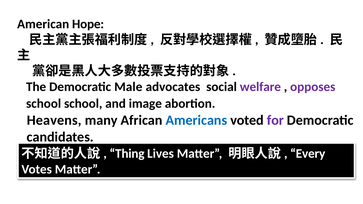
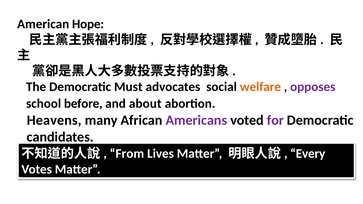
Male: Male -> Must
welfare colour: purple -> orange
school school: school -> before
image: image -> about
Americans colour: blue -> purple
Thing: Thing -> From
